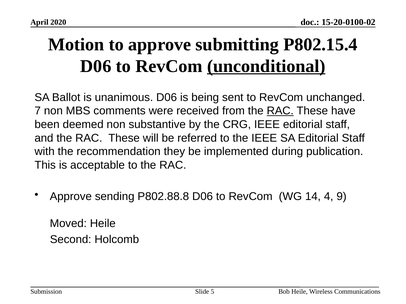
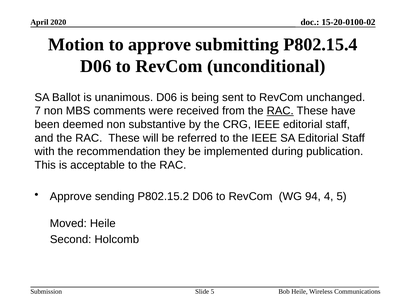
unconditional underline: present -> none
P802.88.8: P802.88.8 -> P802.15.2
14: 14 -> 94
4 9: 9 -> 5
